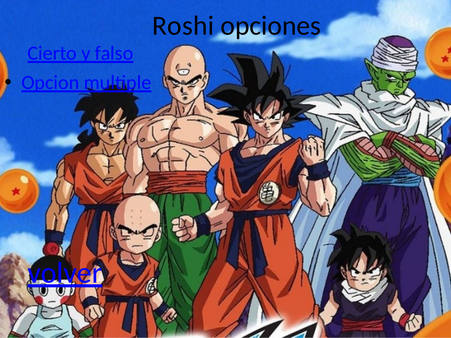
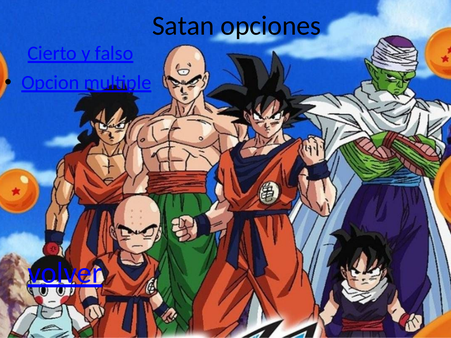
Roshi: Roshi -> Satan
